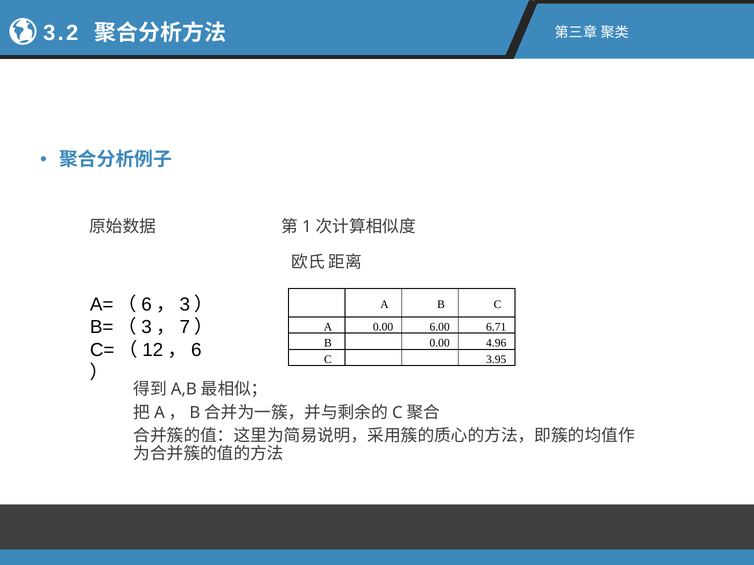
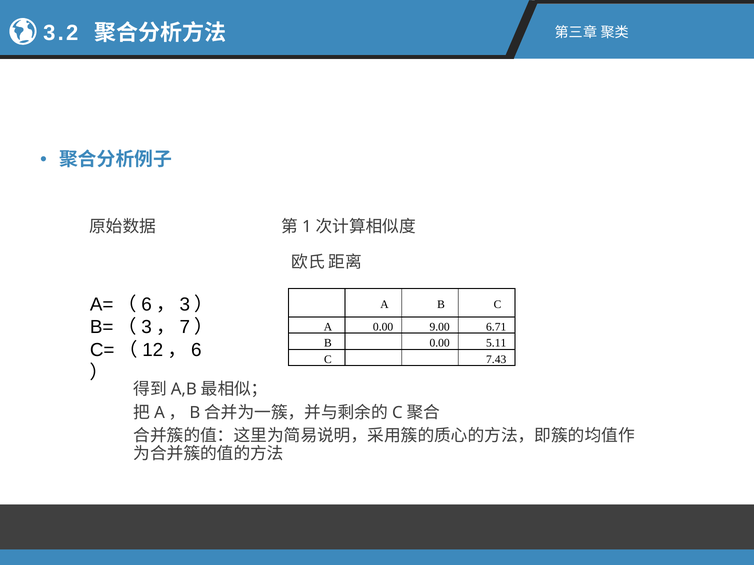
6.00: 6.00 -> 9.00
4.96: 4.96 -> 5.11
3.95: 3.95 -> 7.43
